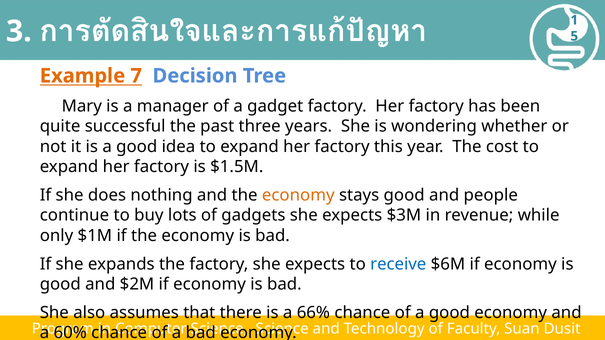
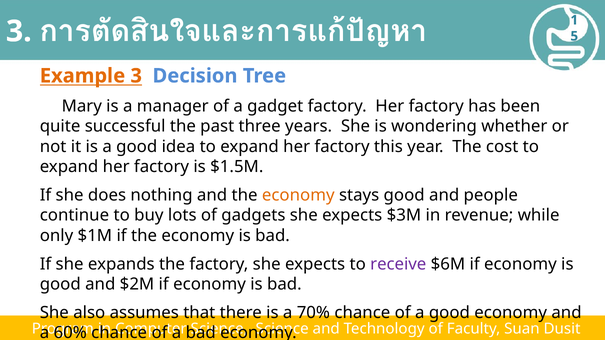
Example 7: 7 -> 3
receive colour: blue -> purple
66%: 66% -> 70%
